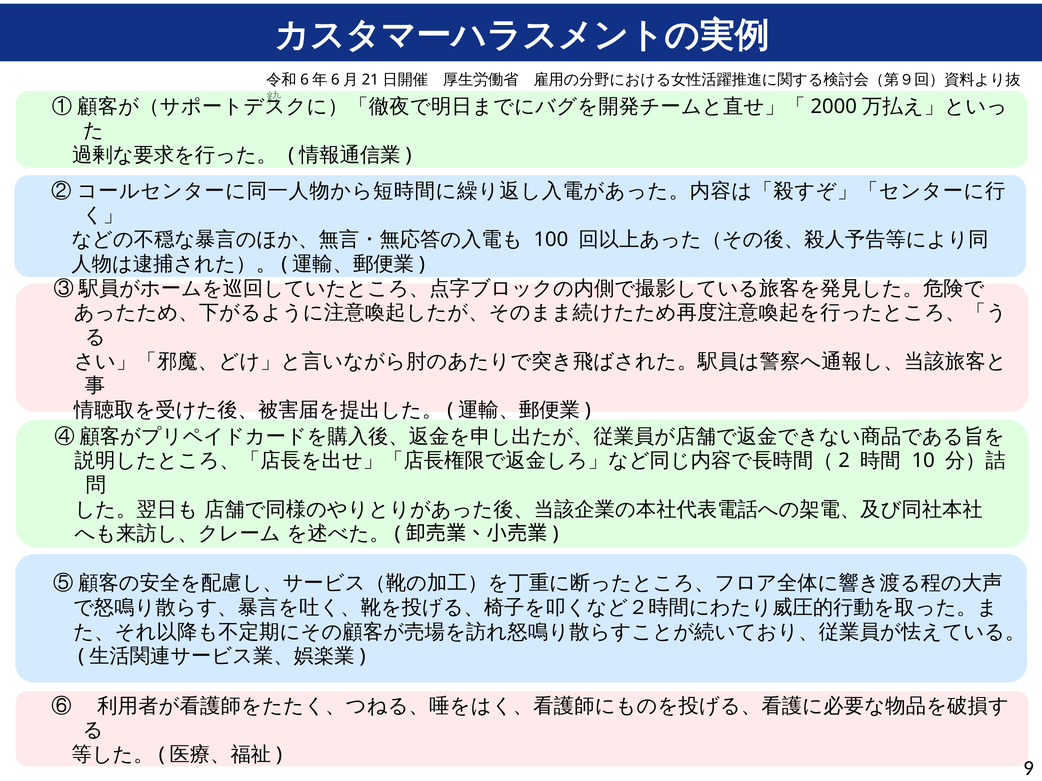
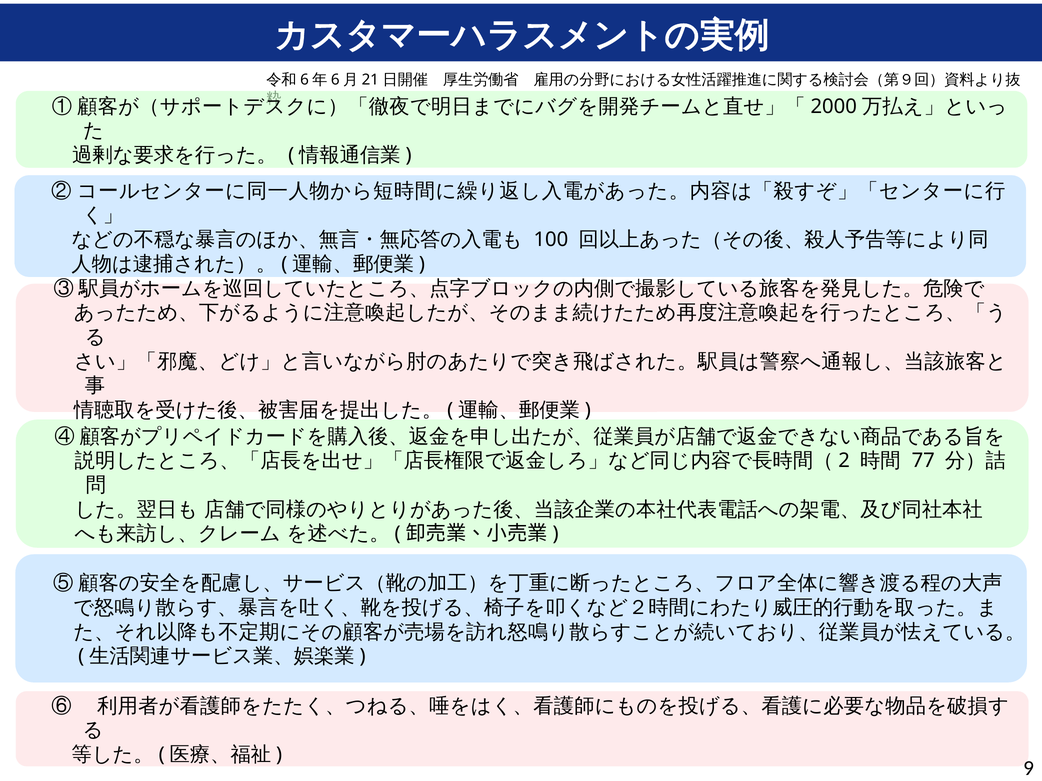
10: 10 -> 77
